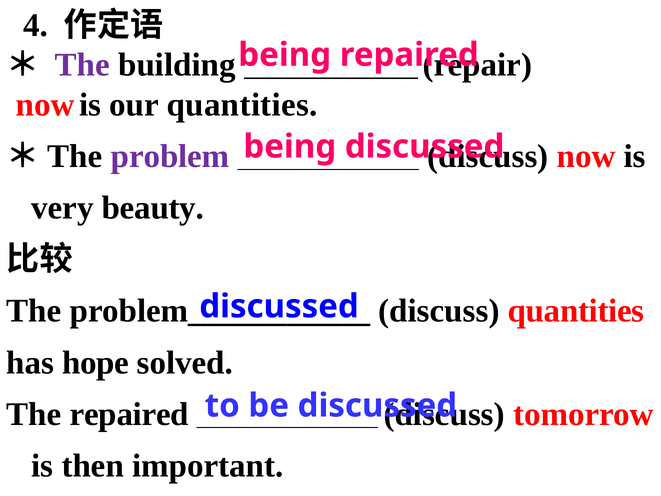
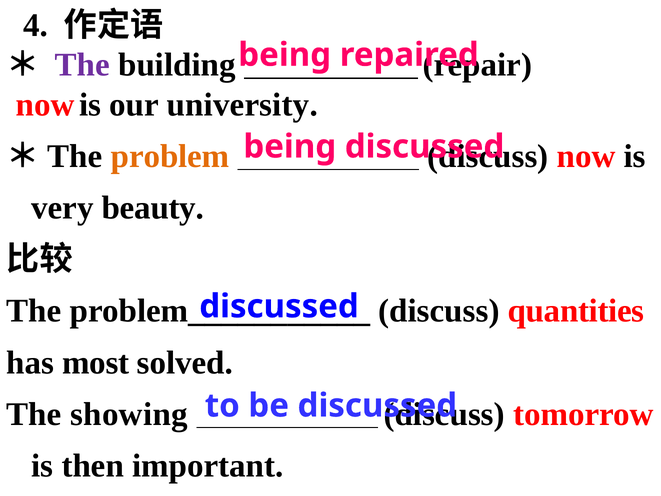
our quantities: quantities -> university
problem colour: purple -> orange
hope: hope -> most
The repaired: repaired -> showing
